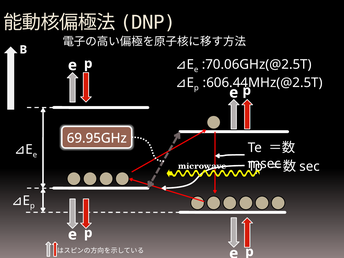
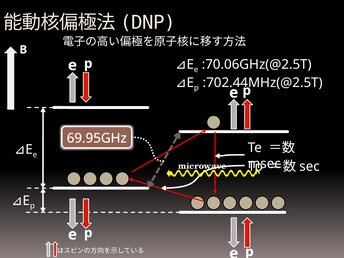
:606.44MHz(@2.5T: :606.44MHz(@2.5T -> :702.44MHz(@2.5T
